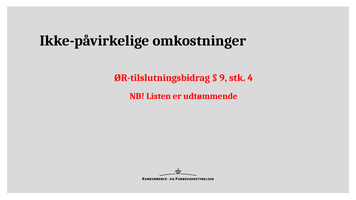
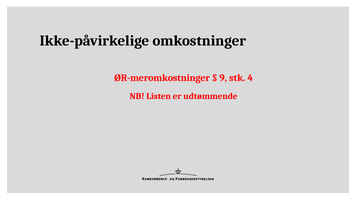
ØR-tilslutningsbidrag: ØR-tilslutningsbidrag -> ØR-meromkostninger
